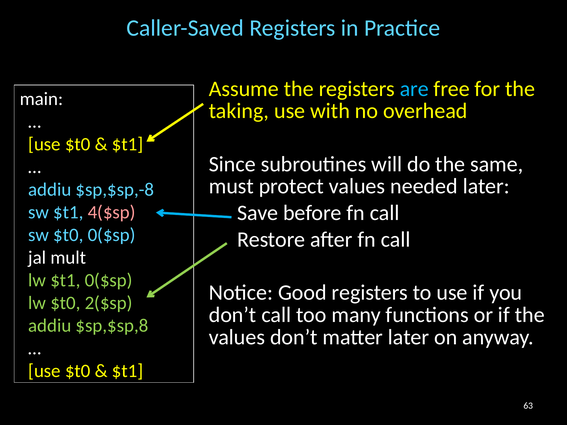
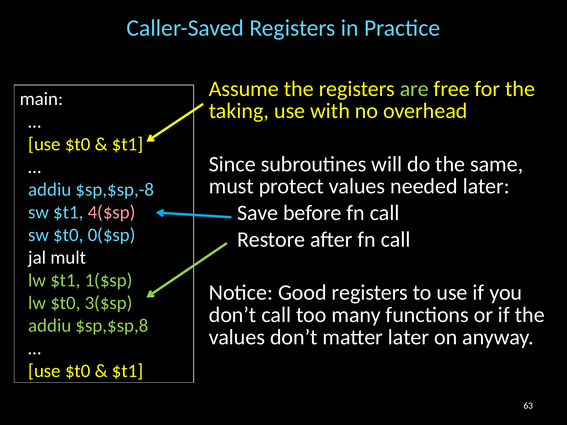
are colour: light blue -> light green
$t1 0($sp: 0($sp -> 1($sp
2($sp: 2($sp -> 3($sp
